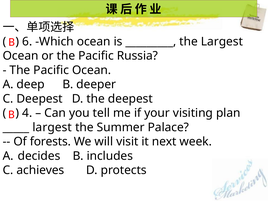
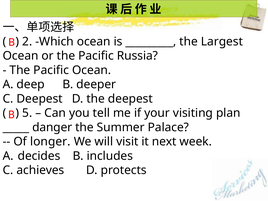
6: 6 -> 2
4: 4 -> 5
largest at (52, 127): largest -> danger
forests: forests -> longer
